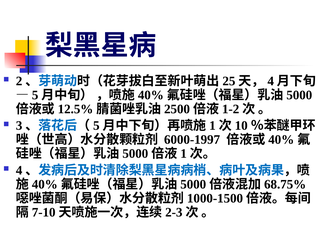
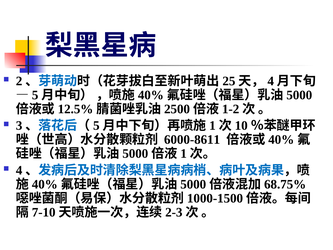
6000-1997: 6000-1997 -> 6000-8611
